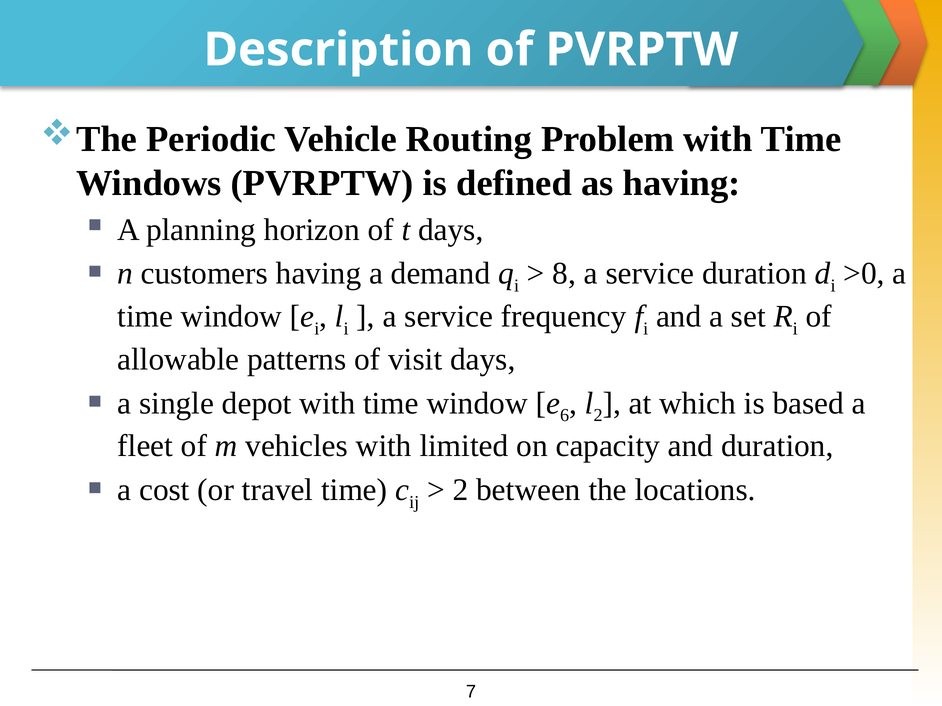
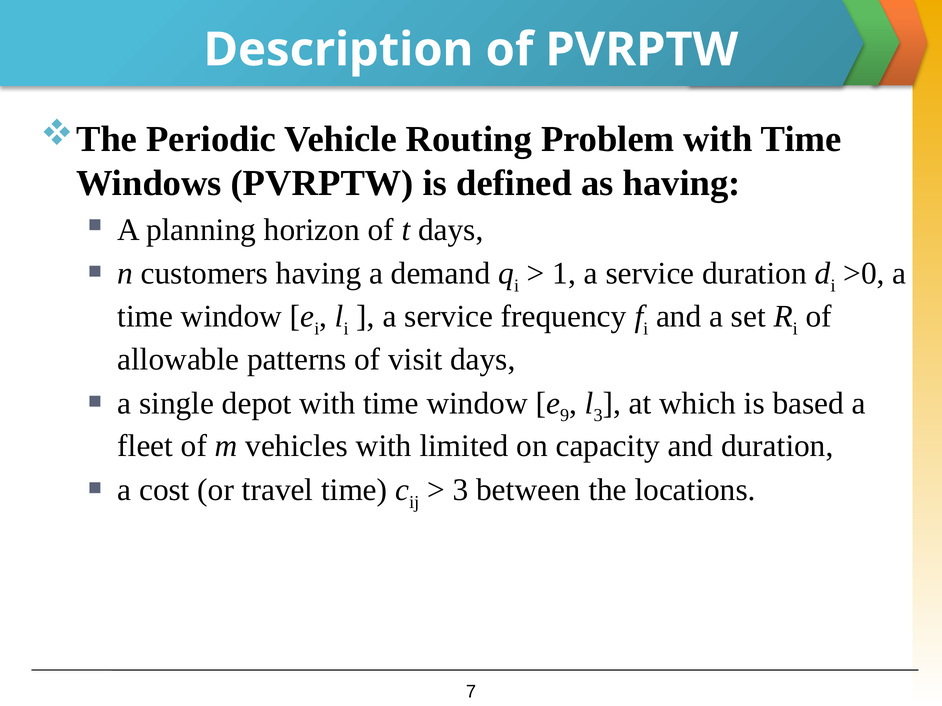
8: 8 -> 1
6: 6 -> 9
2 at (598, 416): 2 -> 3
2 at (460, 490): 2 -> 3
